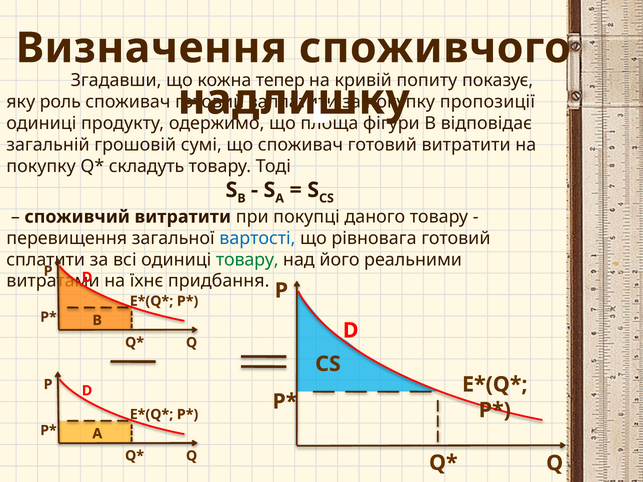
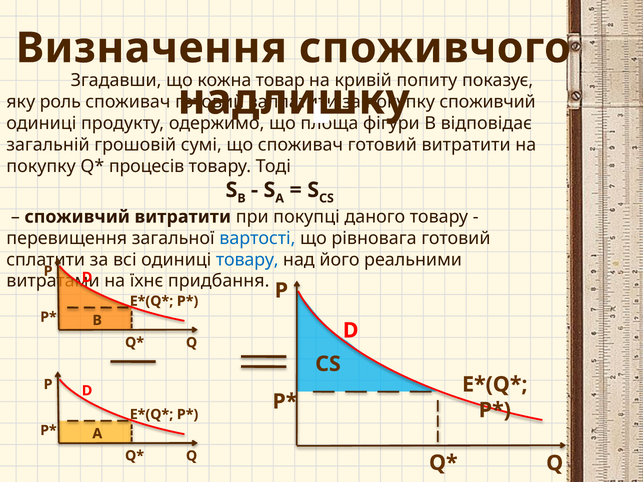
тепер: тепер -> товар
пропозиції at (487, 102): пропозиції -> споживчий
складуть: складуть -> процесів
товару at (247, 260) colour: green -> blue
